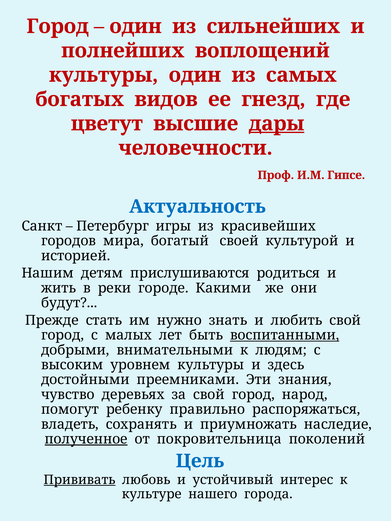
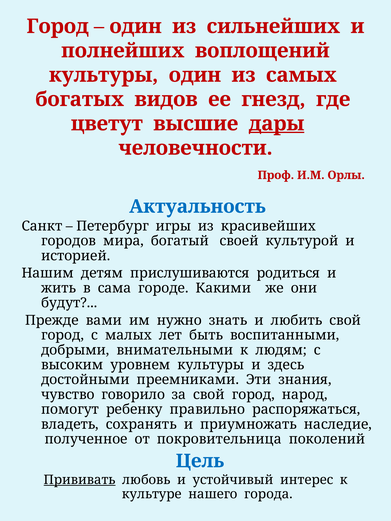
Гипсе: Гипсе -> Орлы
реки: реки -> сама
стать: стать -> вами
воспитанными underline: present -> none
деревьях: деревьях -> говорило
полученное underline: present -> none
